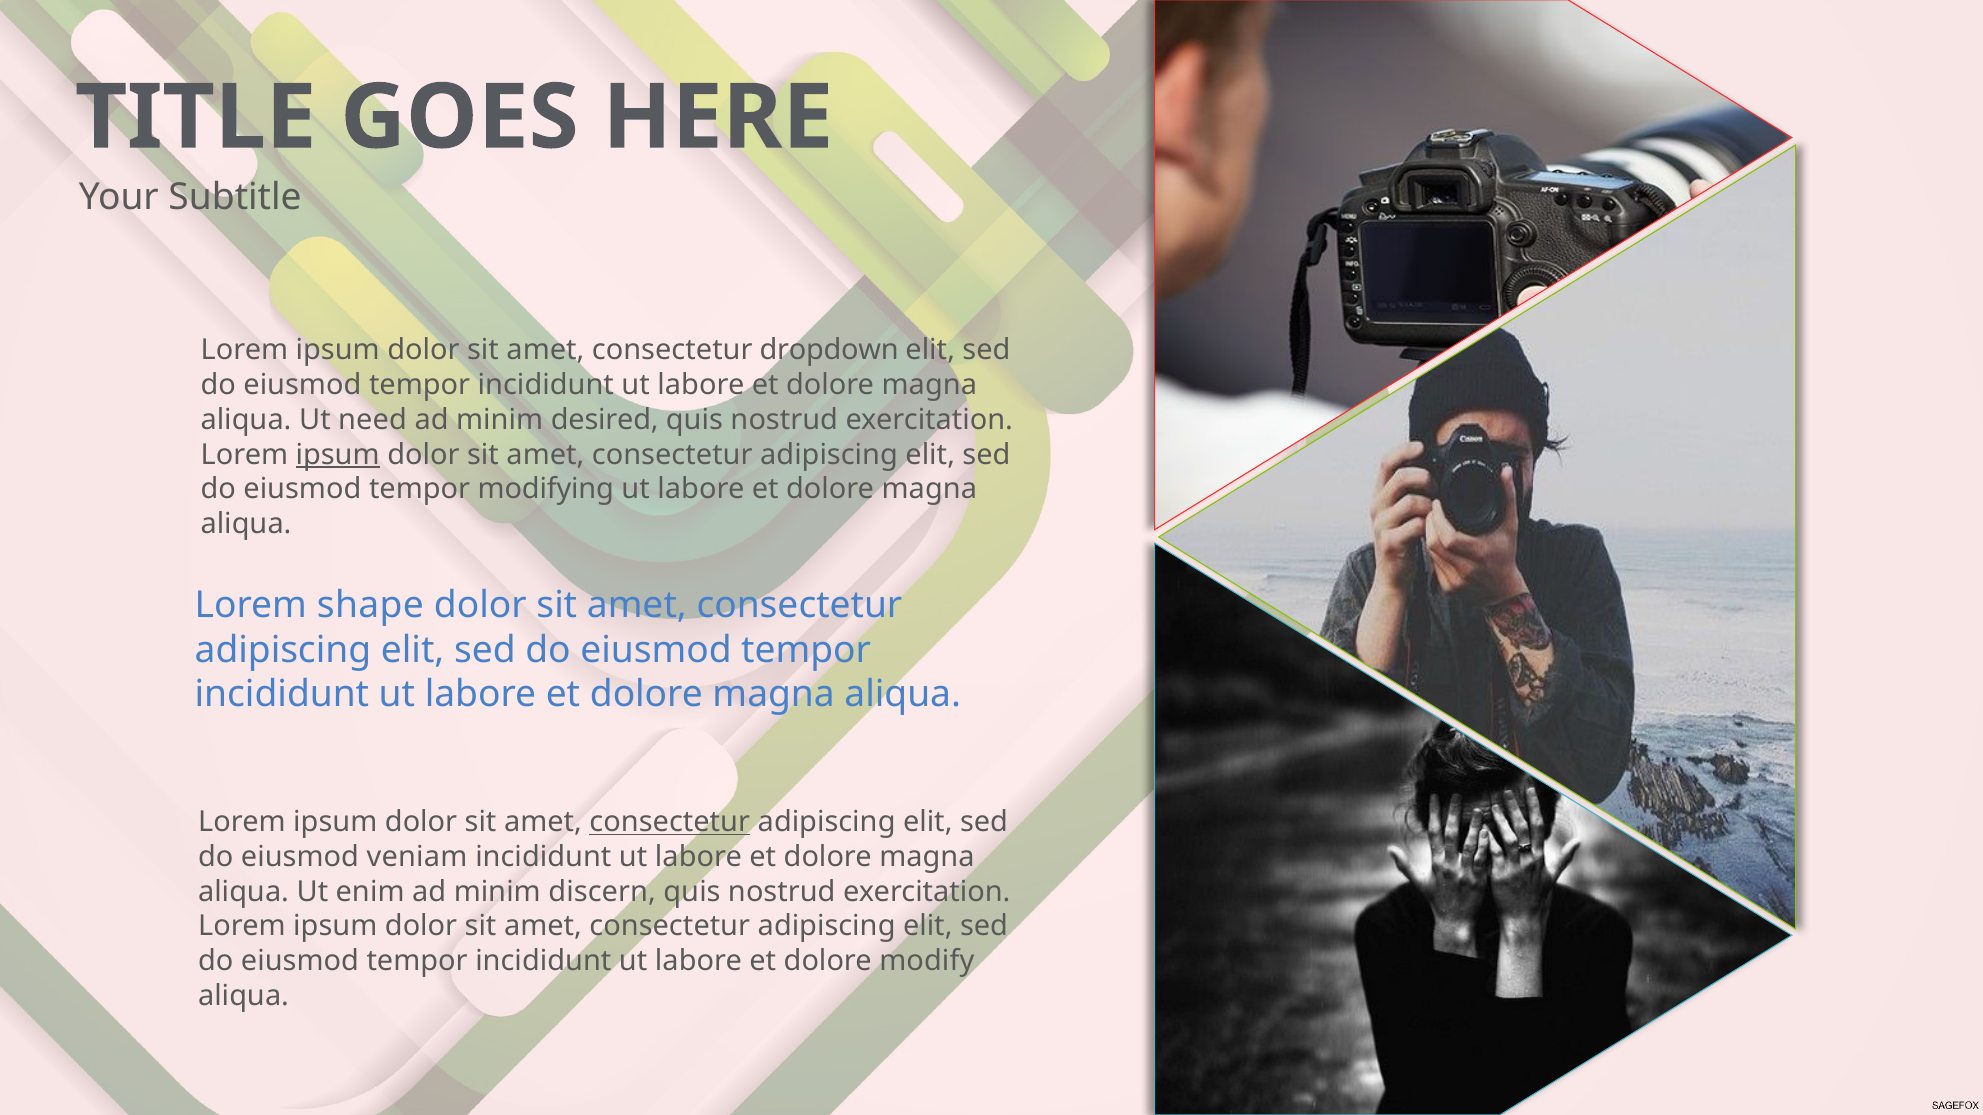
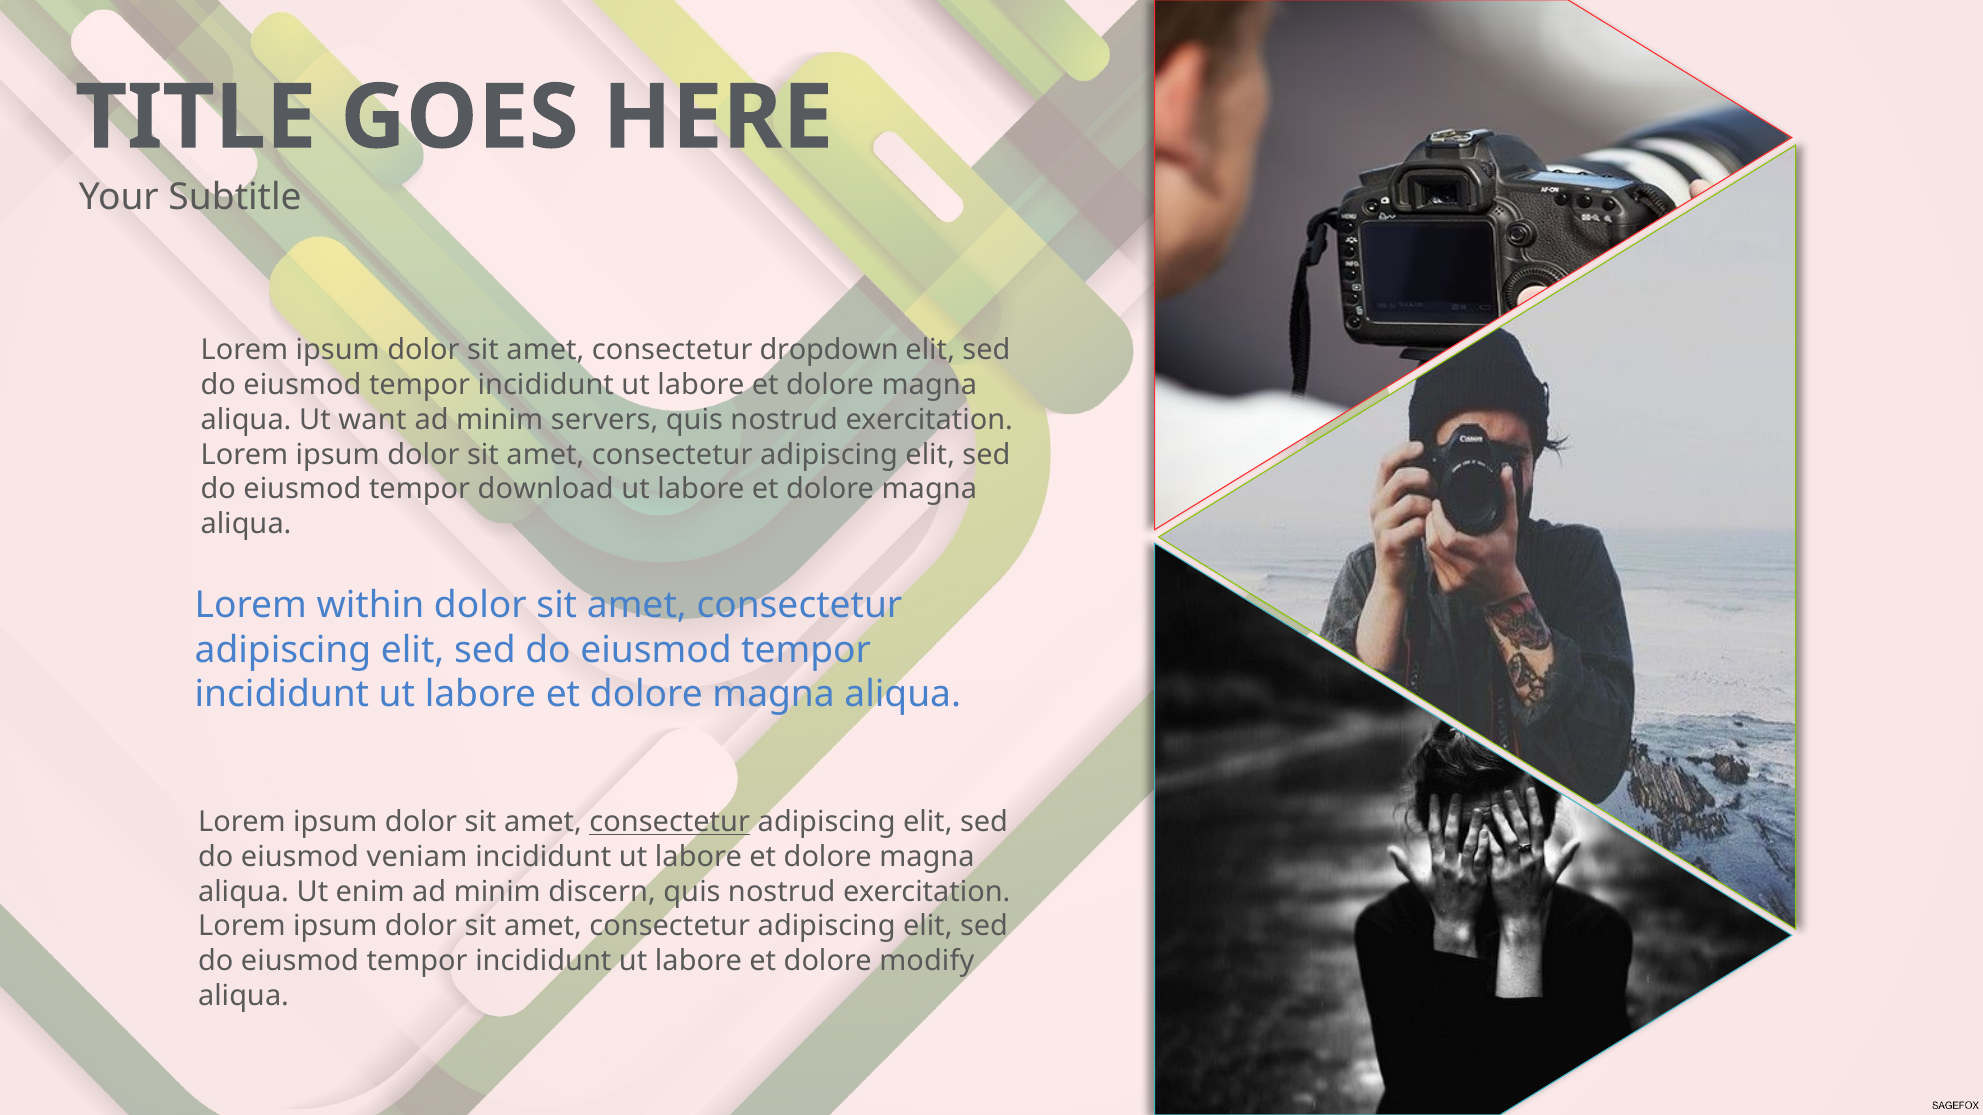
need: need -> want
desired: desired -> servers
ipsum at (338, 455) underline: present -> none
modifying: modifying -> download
shape: shape -> within
